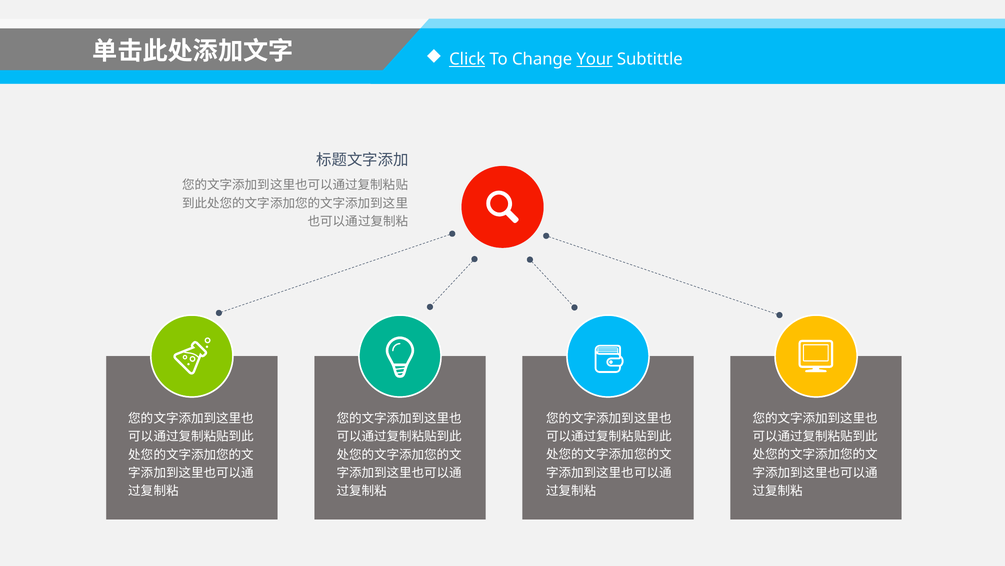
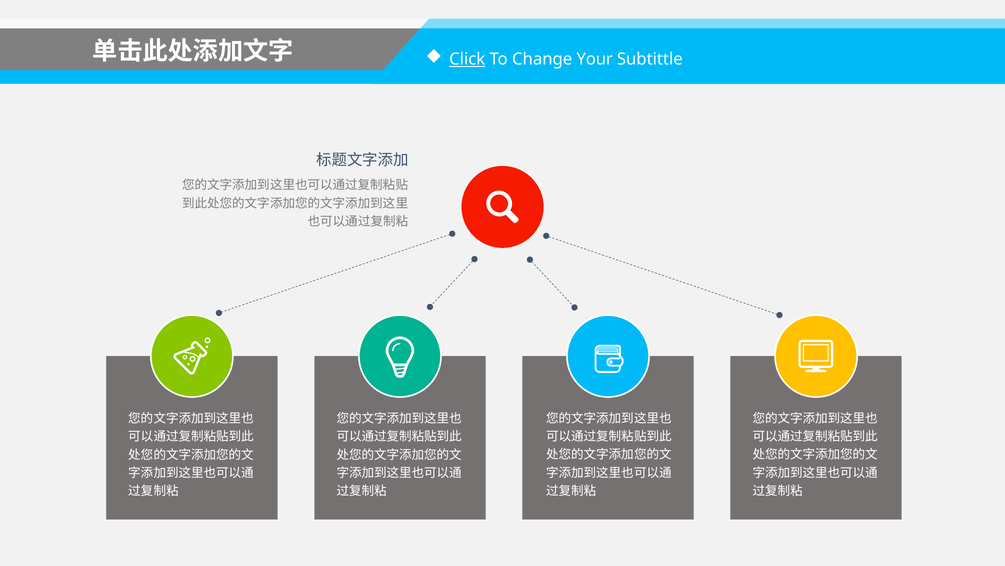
Your underline: present -> none
